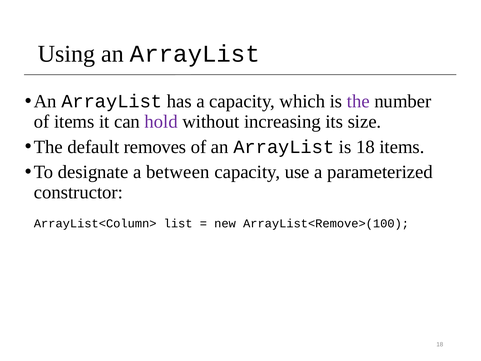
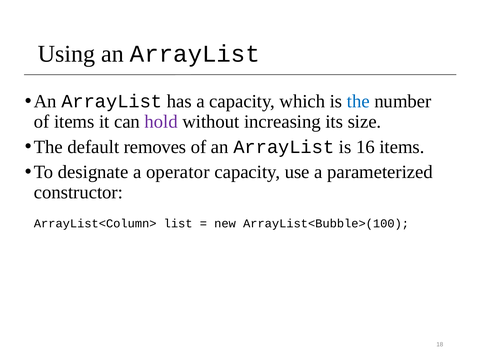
the at (358, 101) colour: purple -> blue
is 18: 18 -> 16
between: between -> operator
ArrayList<Remove>(100: ArrayList<Remove>(100 -> ArrayList<Bubble>(100
